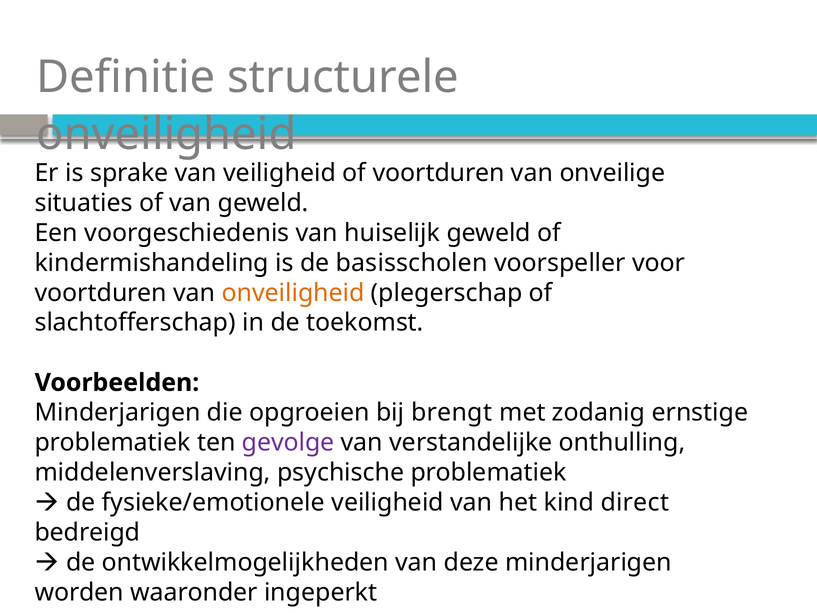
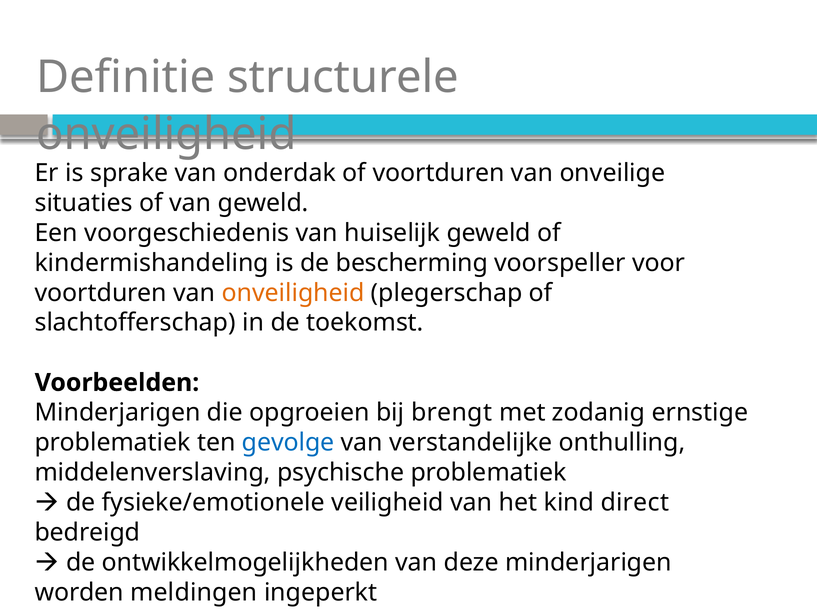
van veiligheid: veiligheid -> onderdak
basisscholen: basisscholen -> bescherming
gevolge colour: purple -> blue
waaronder: waaronder -> meldingen
